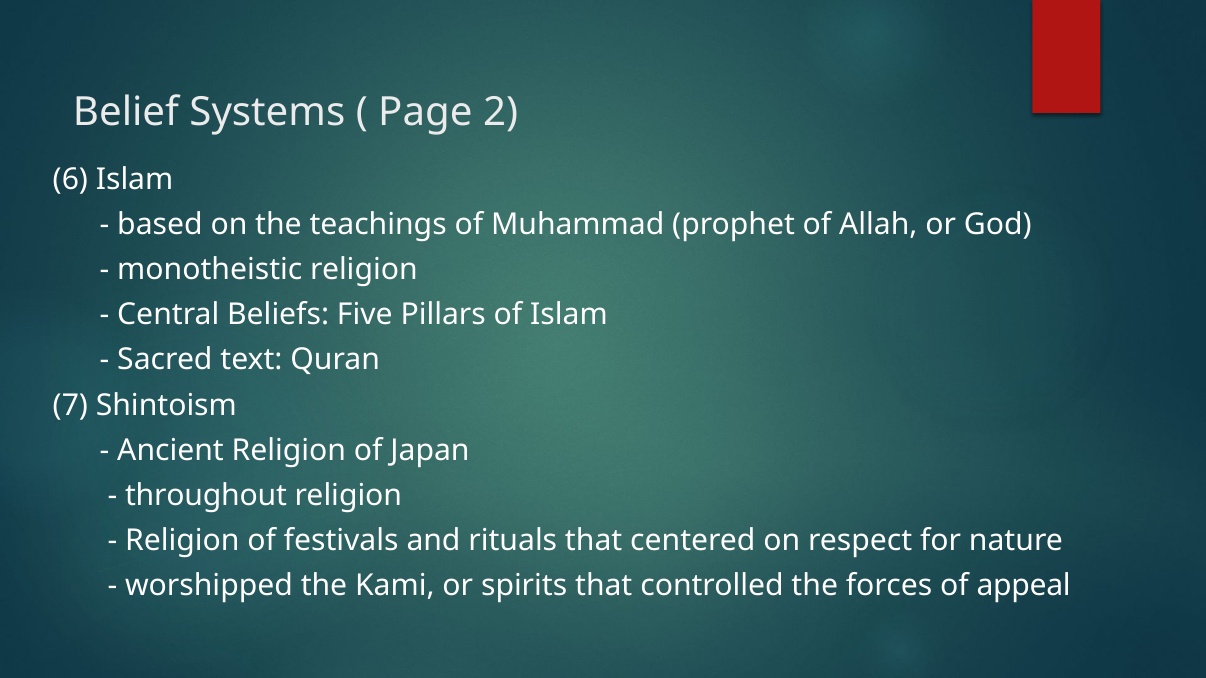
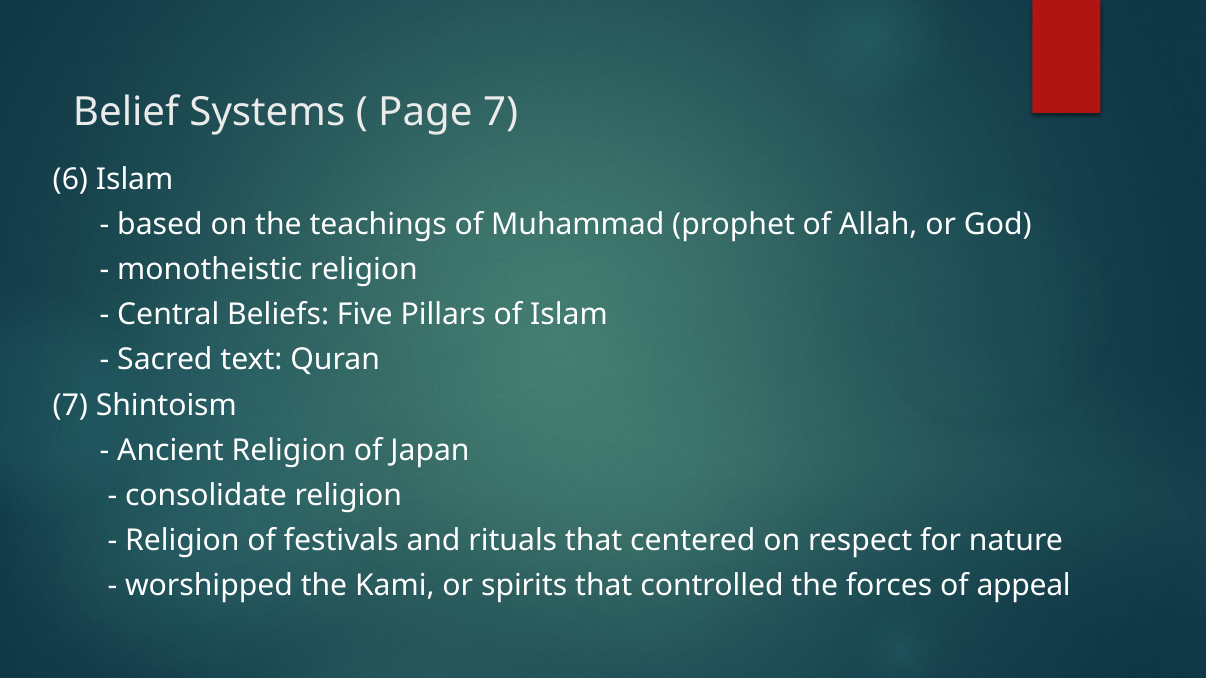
Page 2: 2 -> 7
throughout: throughout -> consolidate
